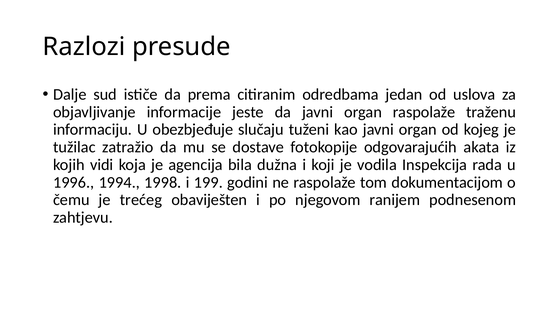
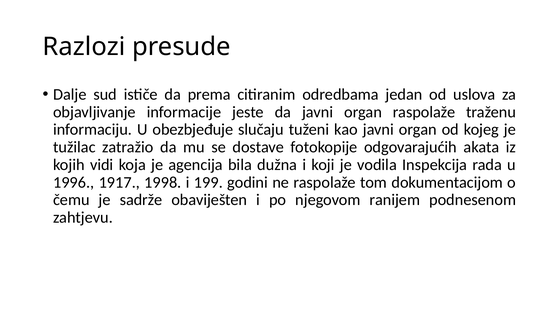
1994: 1994 -> 1917
trećeg: trećeg -> sadrže
